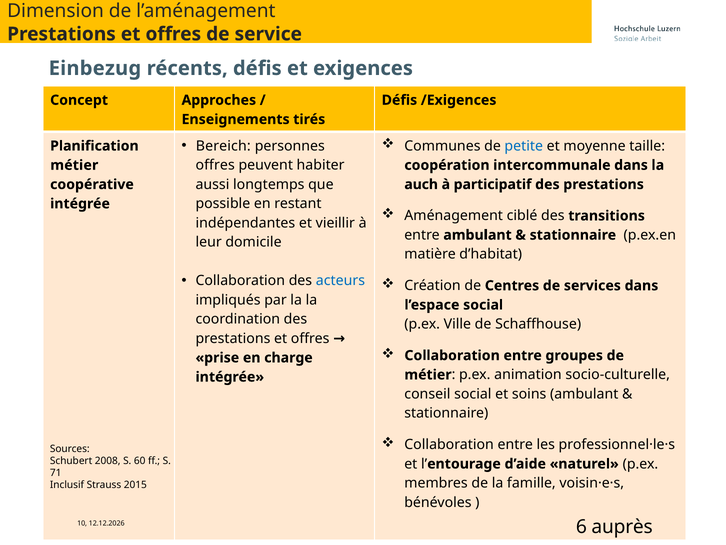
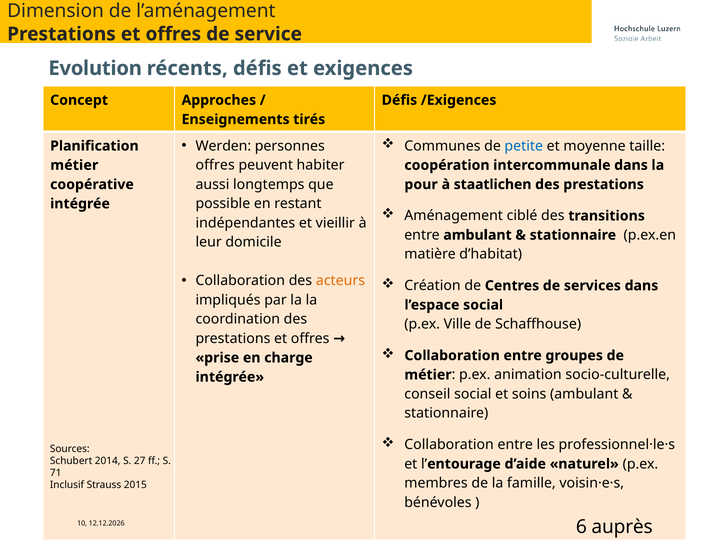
Einbezug: Einbezug -> Evolution
Bereich: Bereich -> Werden
auch: auch -> pour
participatif: participatif -> staatlichen
acteurs colour: blue -> orange
2008: 2008 -> 2014
60: 60 -> 27
